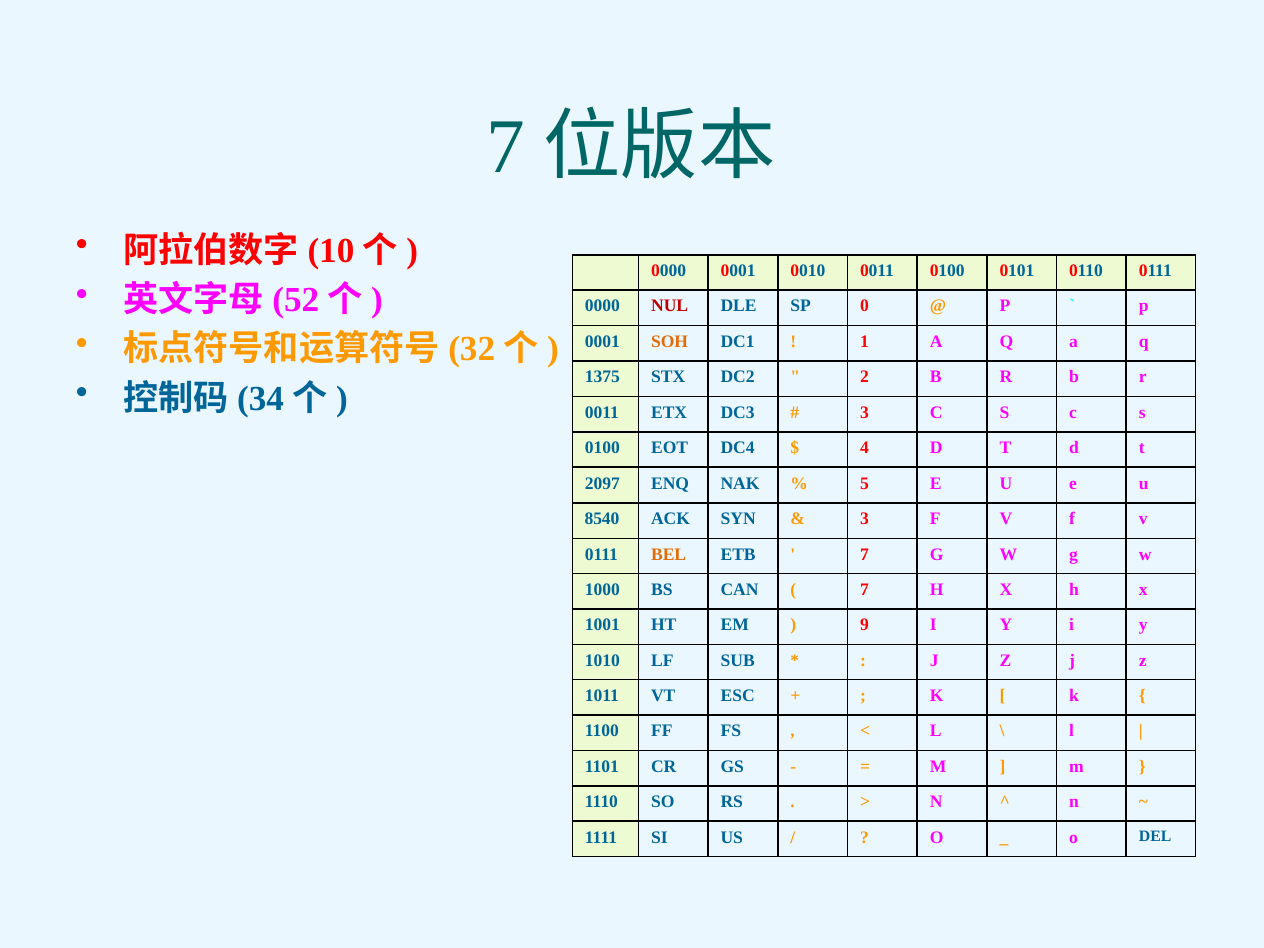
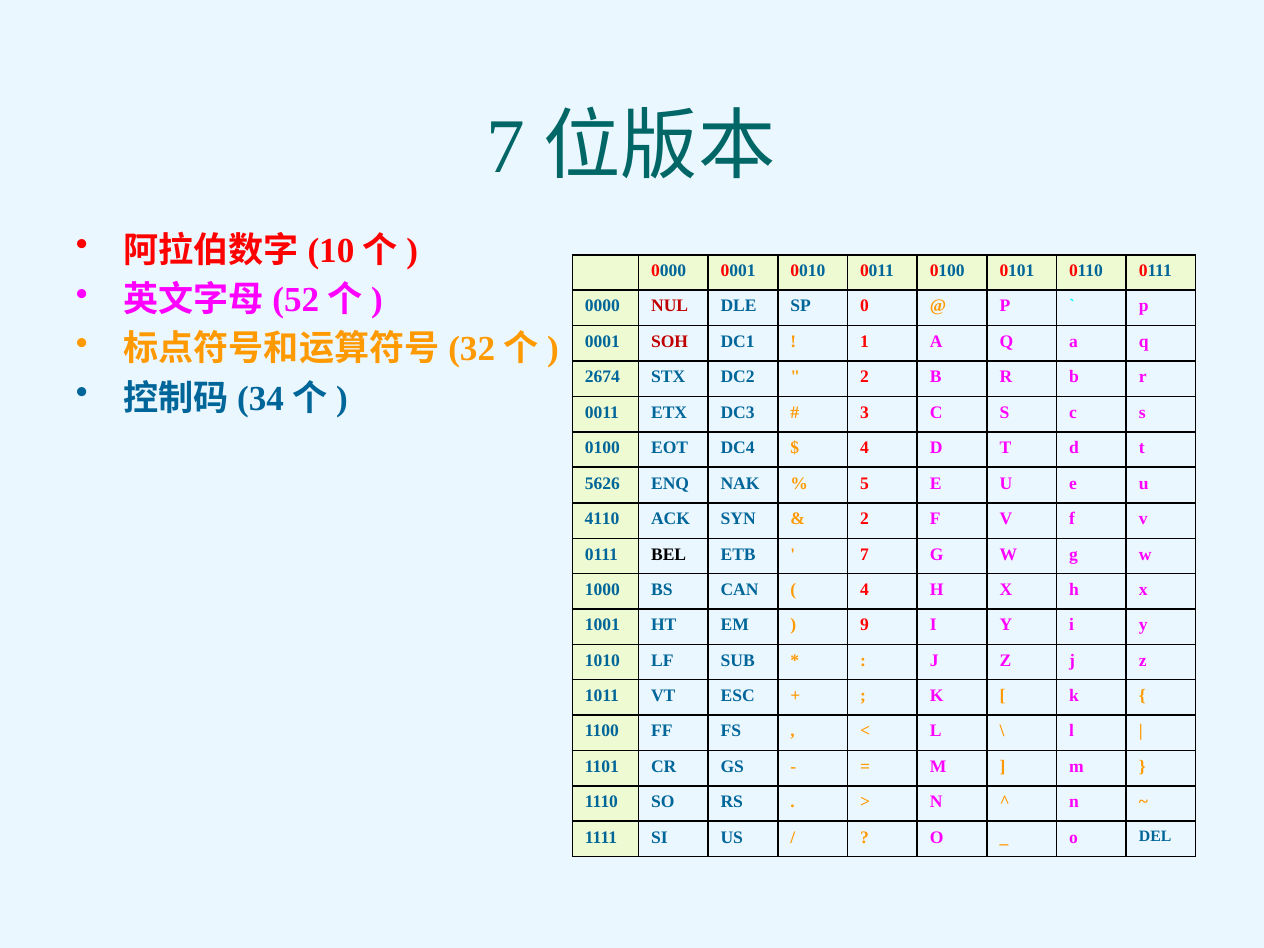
SOH colour: orange -> red
1375: 1375 -> 2674
2097: 2097 -> 5626
8540: 8540 -> 4110
3 at (864, 519): 3 -> 2
BEL colour: orange -> black
7 at (864, 589): 7 -> 4
